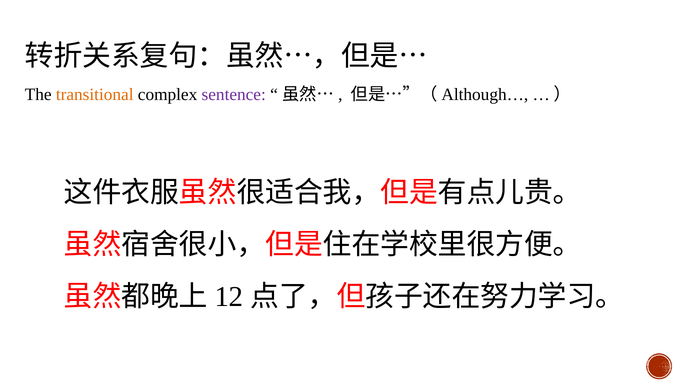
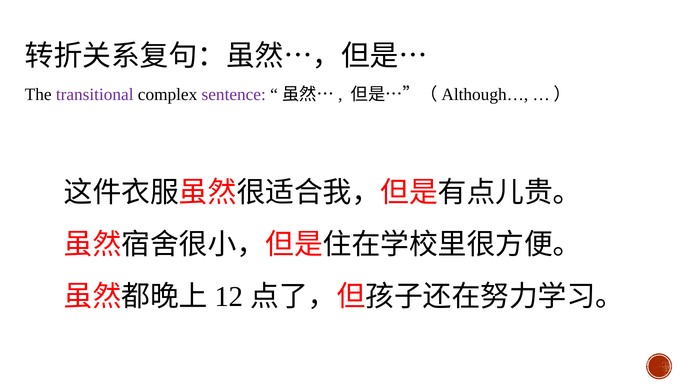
transitional colour: orange -> purple
